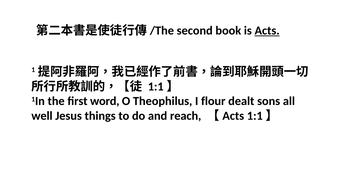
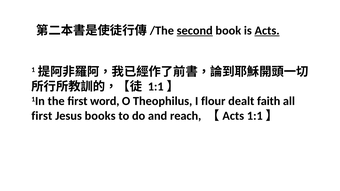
second underline: none -> present
sons: sons -> faith
well at (42, 116): well -> first
things: things -> books
